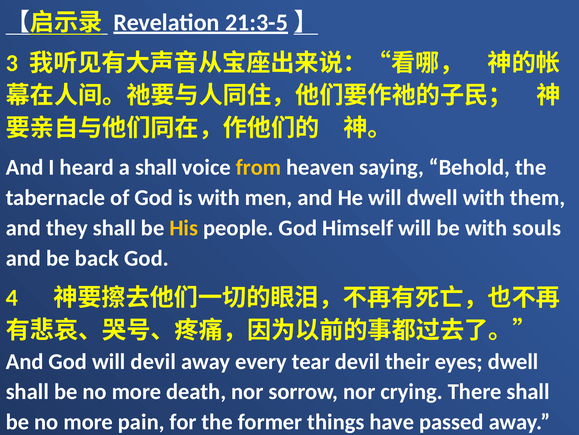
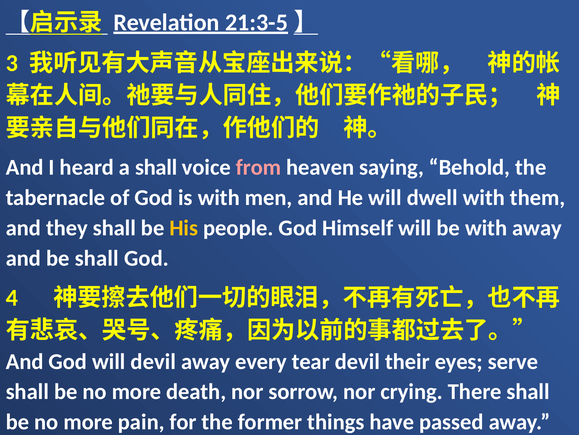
from colour: yellow -> pink
with souls: souls -> away
be back: back -> shall
eyes dwell: dwell -> serve
